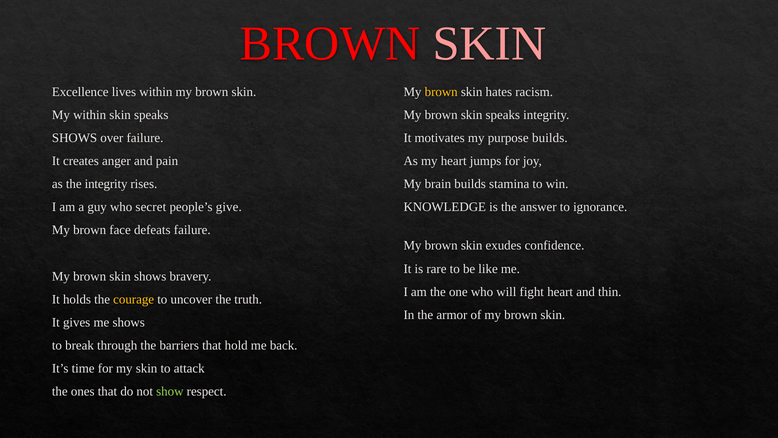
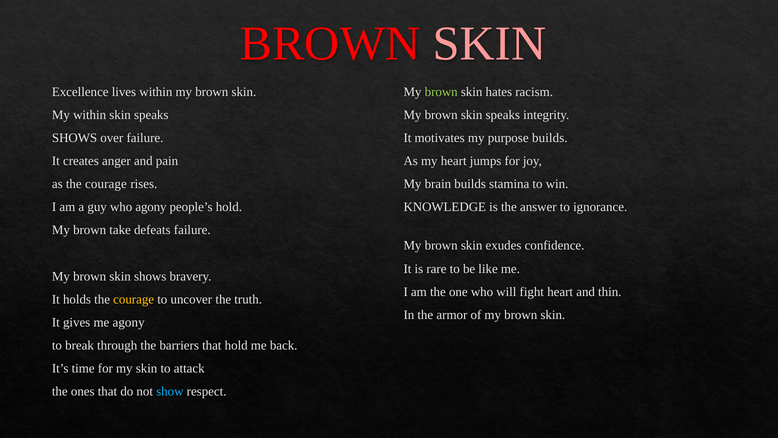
brown at (441, 92) colour: yellow -> light green
as the integrity: integrity -> courage
who secret: secret -> agony
people’s give: give -> hold
face: face -> take
me shows: shows -> agony
show colour: light green -> light blue
